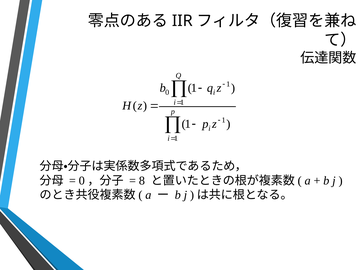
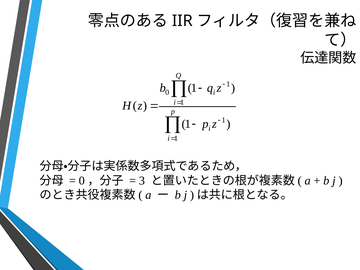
8: 8 -> 3
